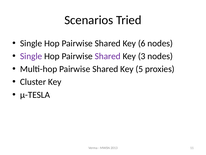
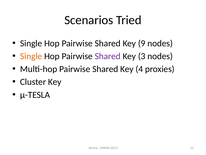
6: 6 -> 9
Single at (31, 56) colour: purple -> orange
5: 5 -> 4
